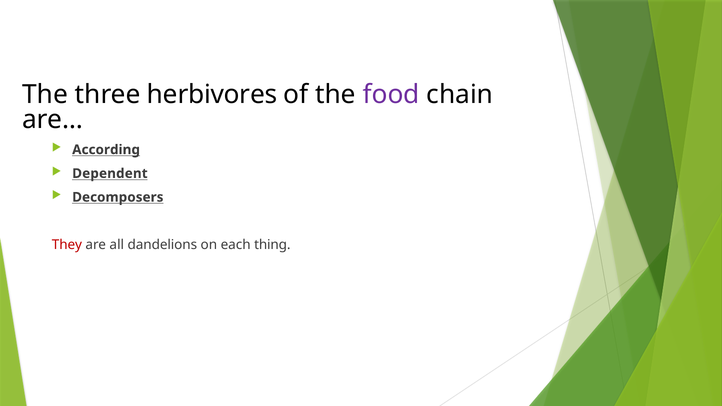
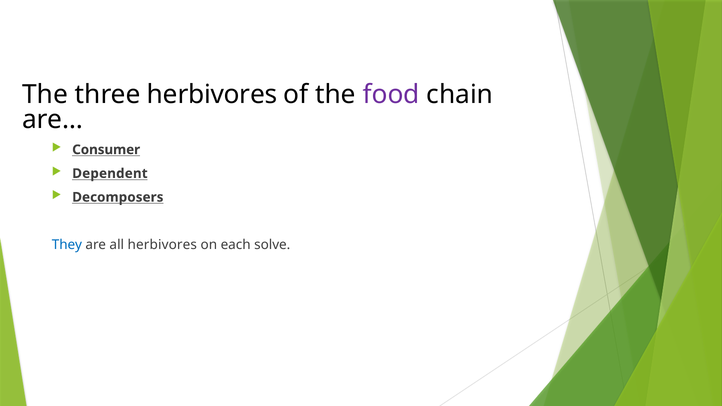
According: According -> Consumer
They colour: red -> blue
all dandelions: dandelions -> herbivores
thing: thing -> solve
